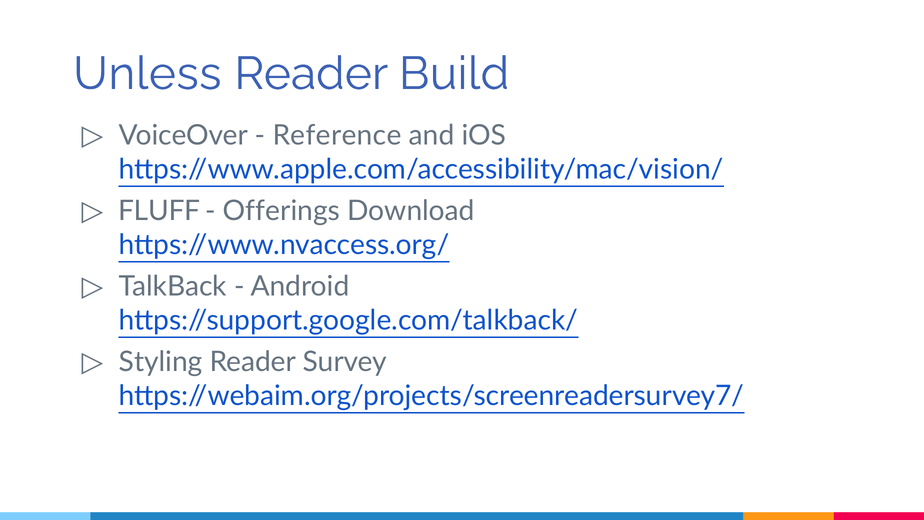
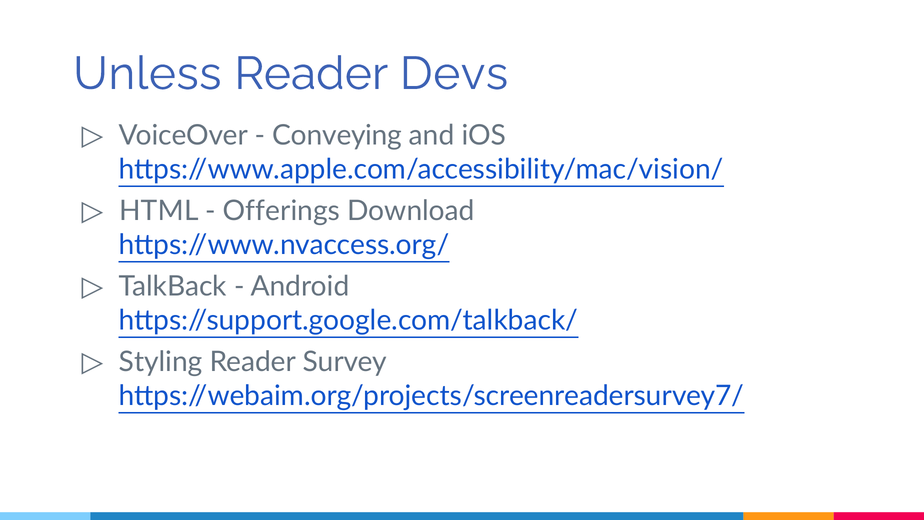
Build: Build -> Devs
Reference: Reference -> Conveying
FLUFF: FLUFF -> HTML
